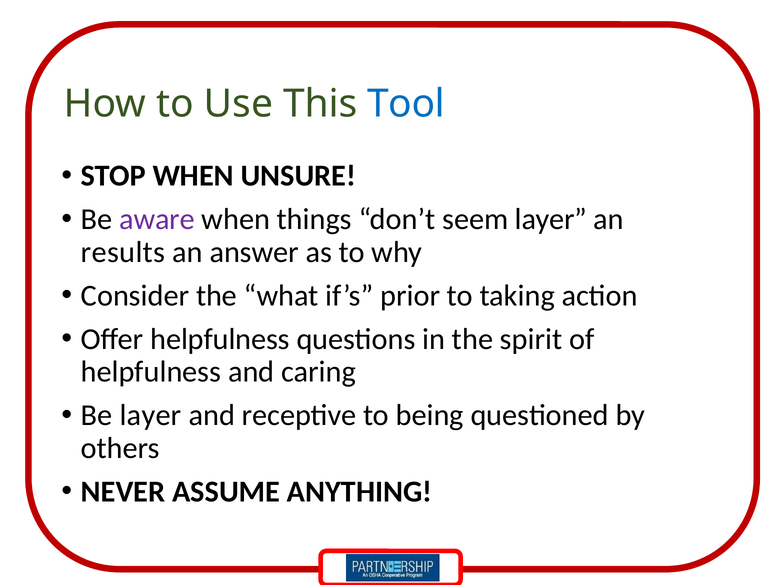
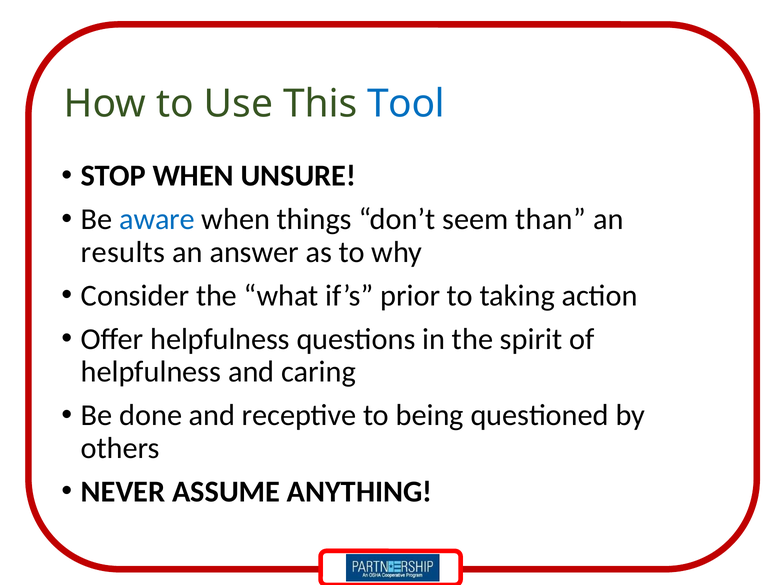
aware colour: purple -> blue
seem layer: layer -> than
Be layer: layer -> done
